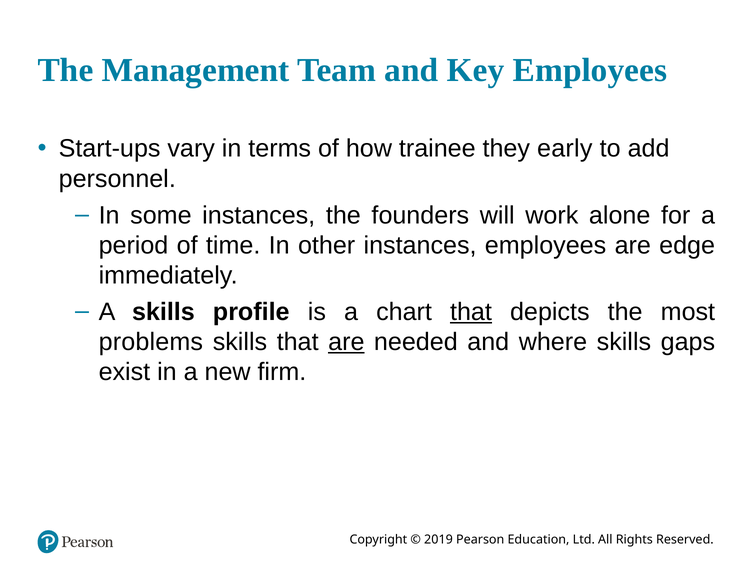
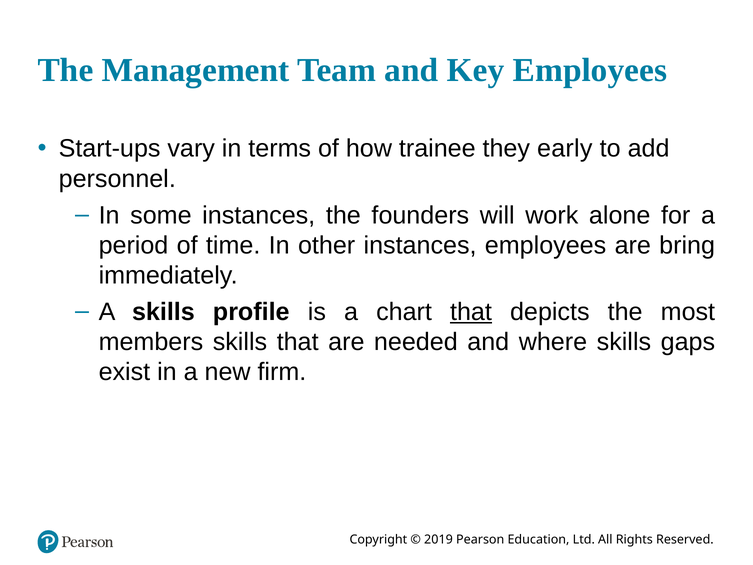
edge: edge -> bring
problems: problems -> members
are at (346, 342) underline: present -> none
